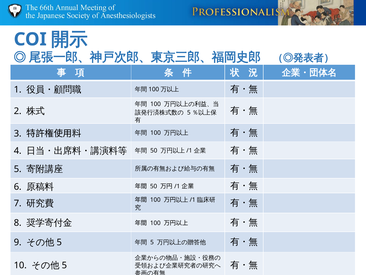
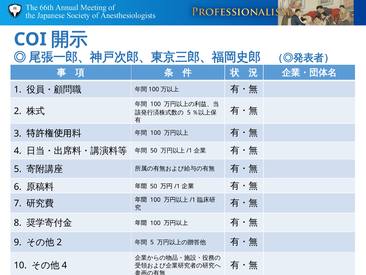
5 at (59, 242): 5 -> 2
5 at (64, 265): 5 -> 4
